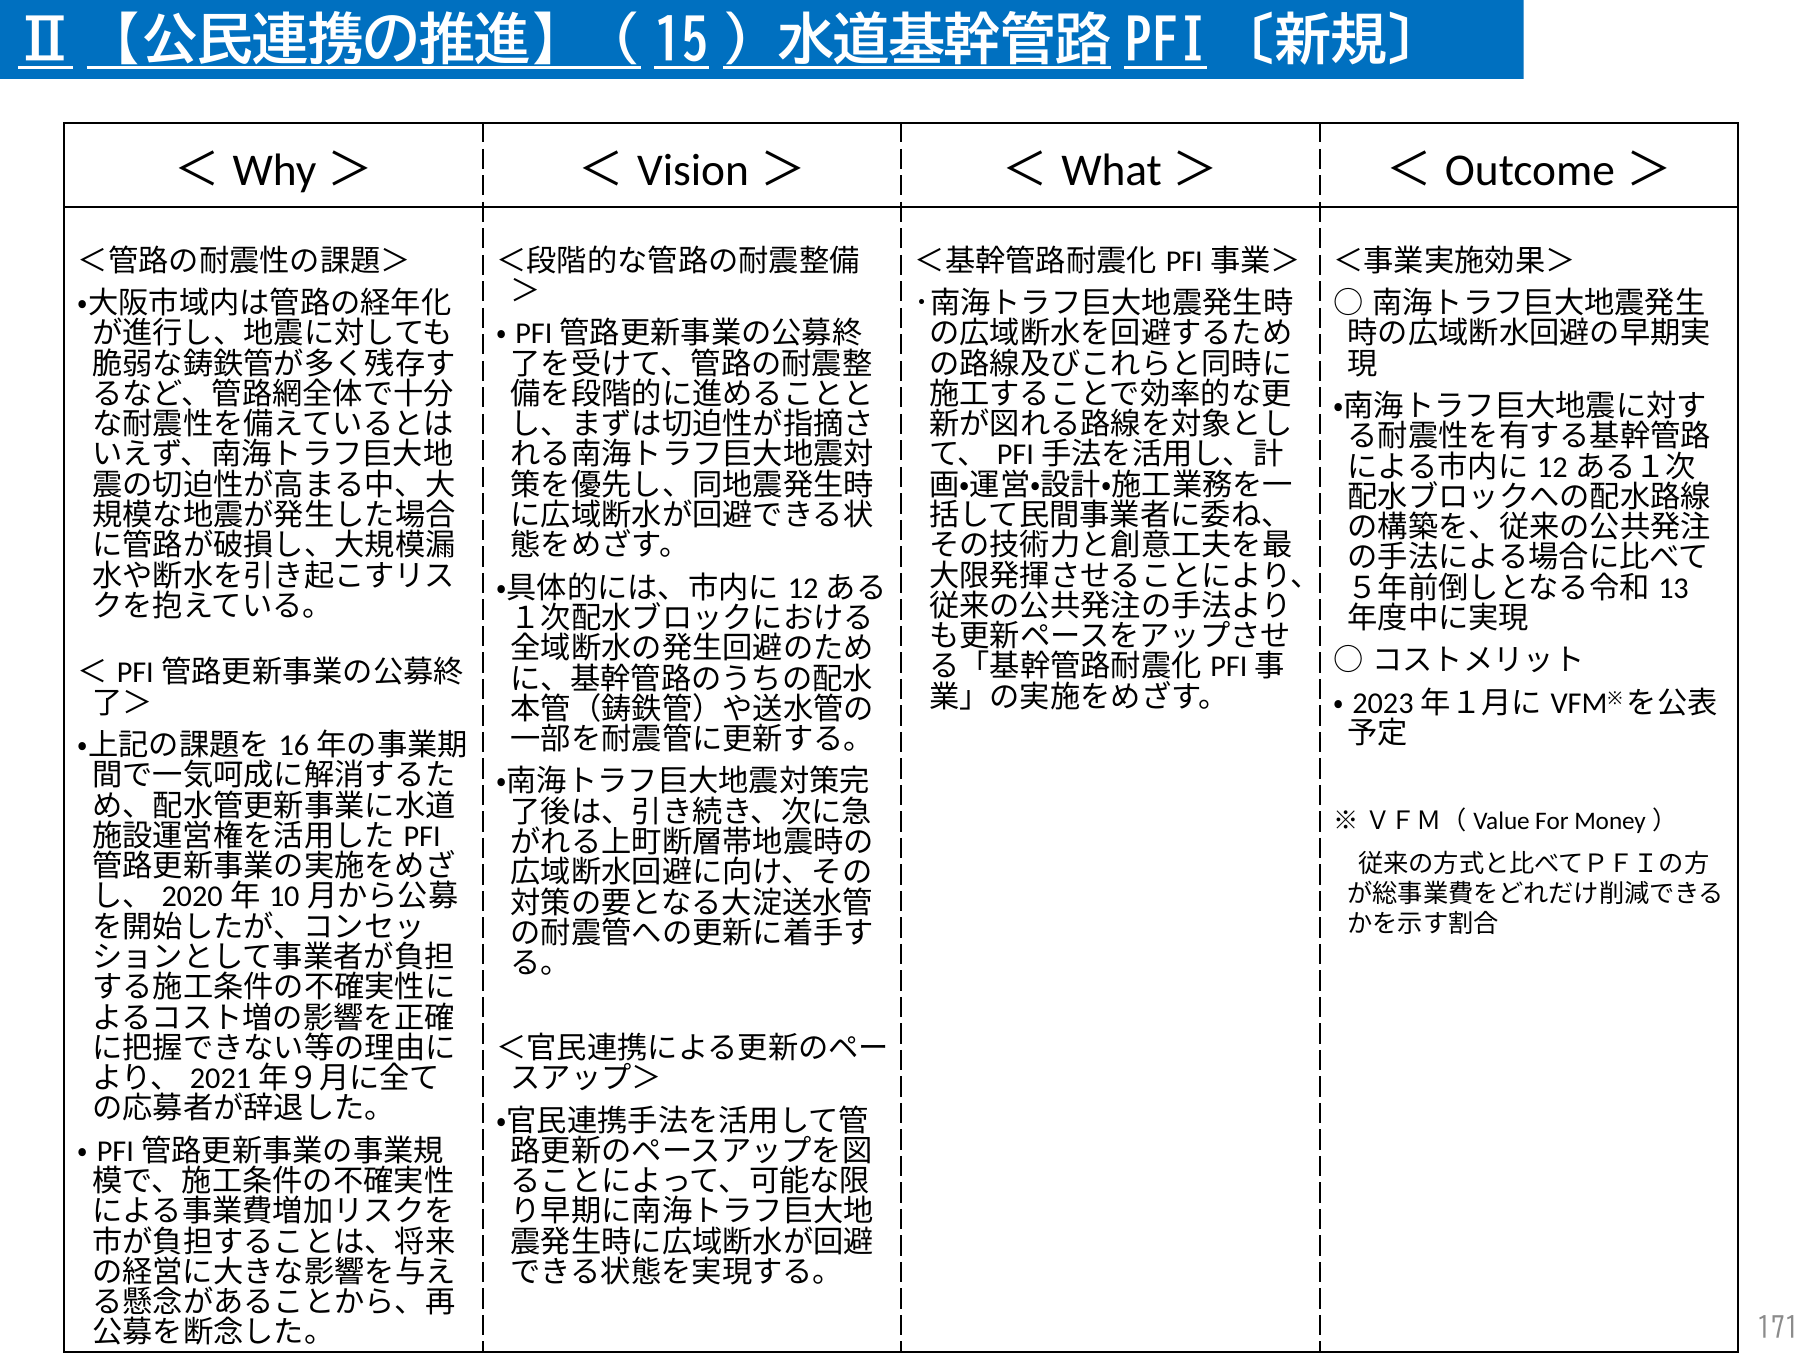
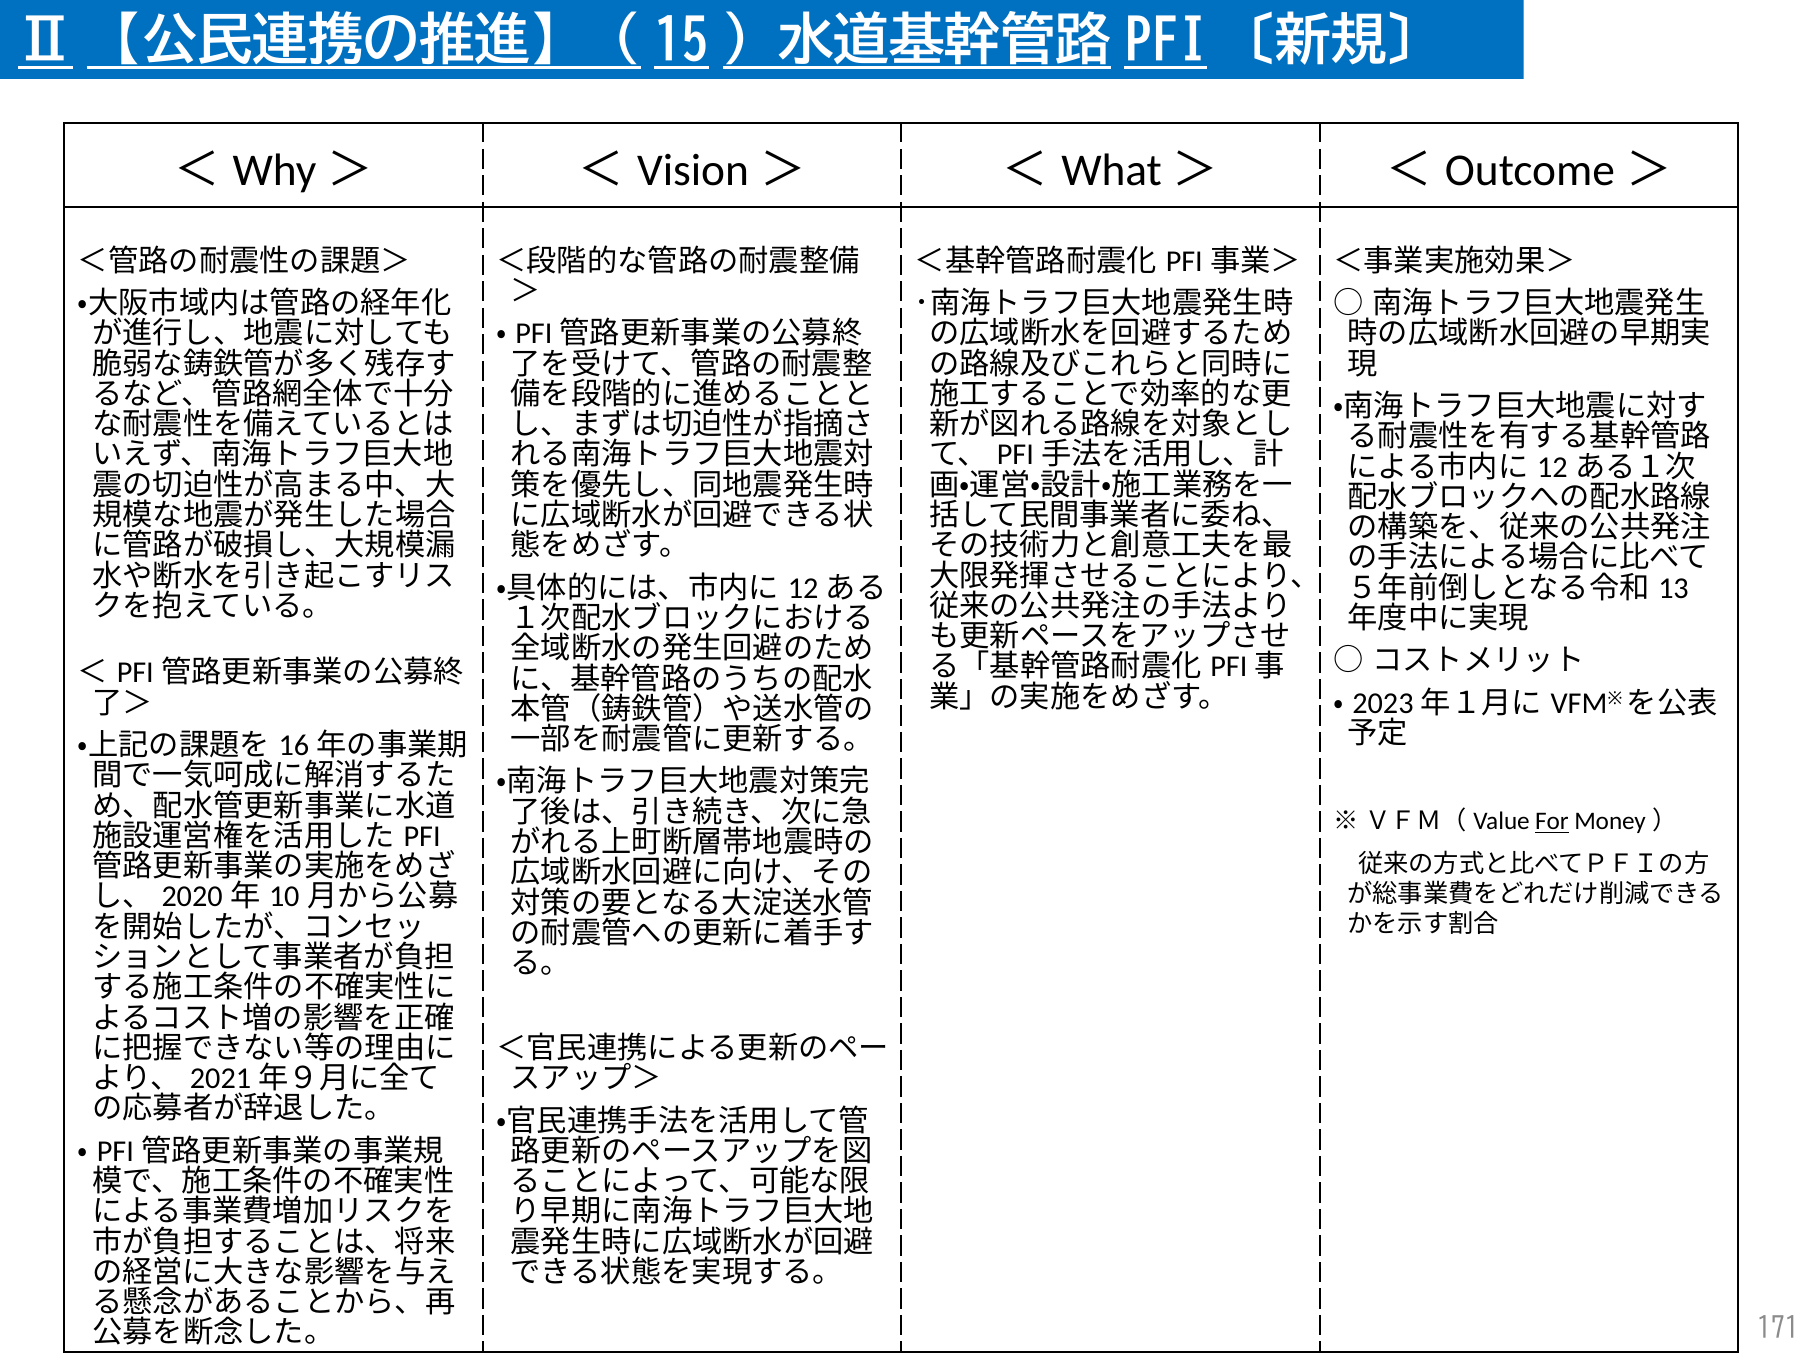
For underline: none -> present
